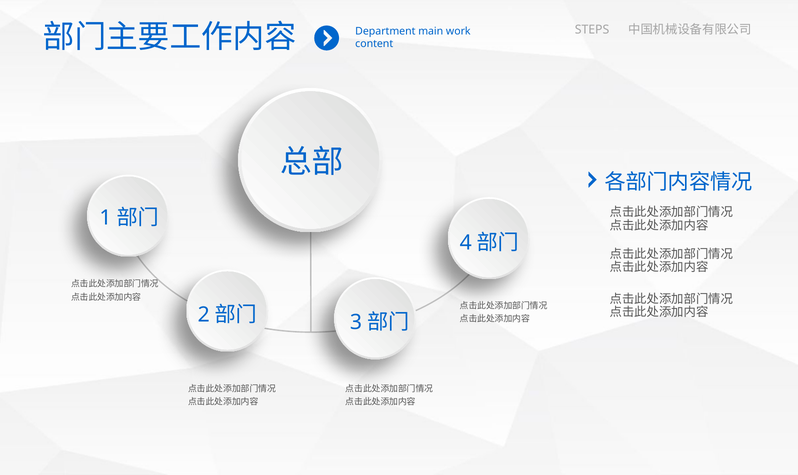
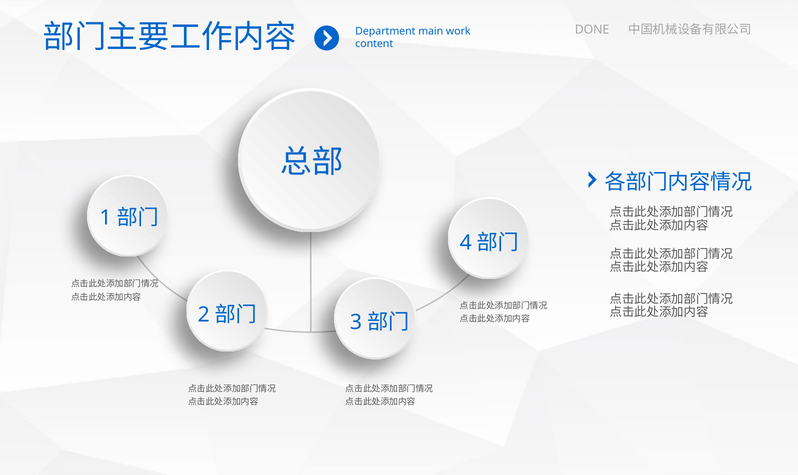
STEPS: STEPS -> DONE
